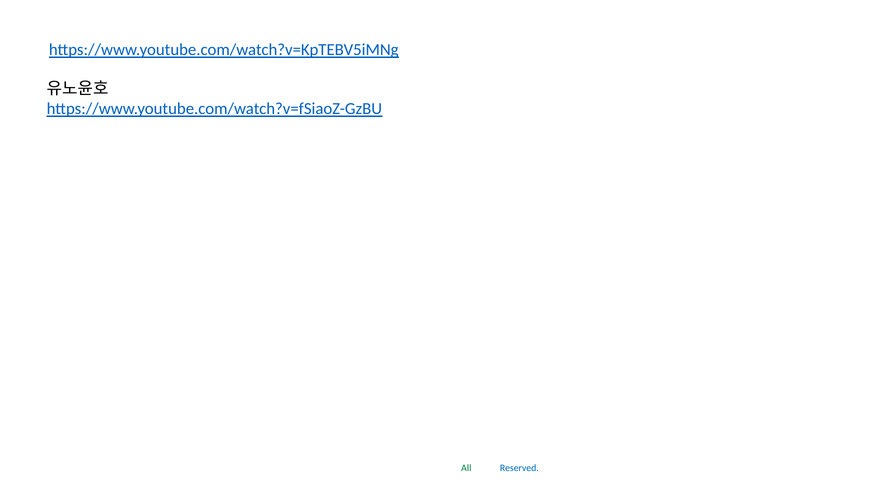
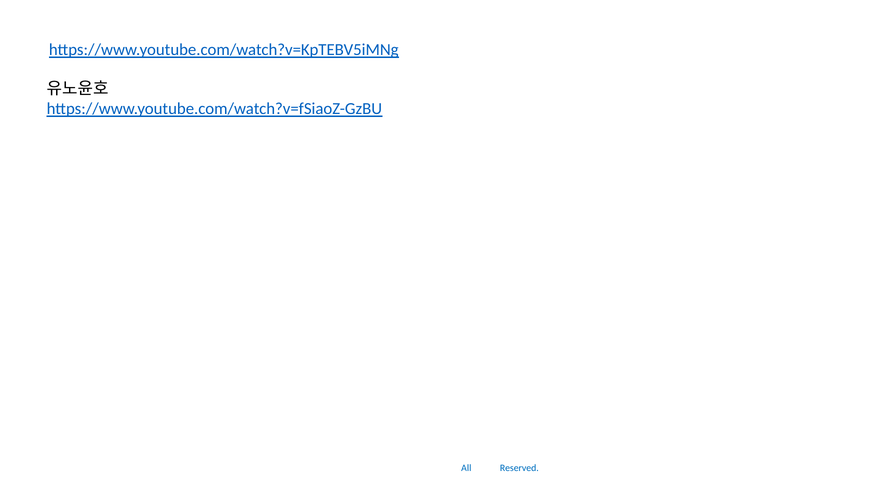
All colour: green -> blue
